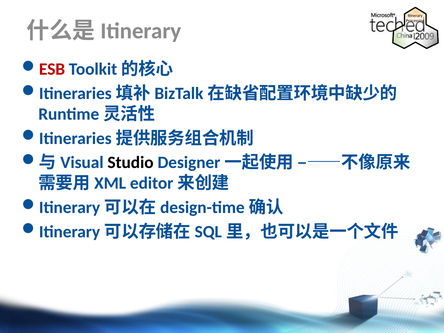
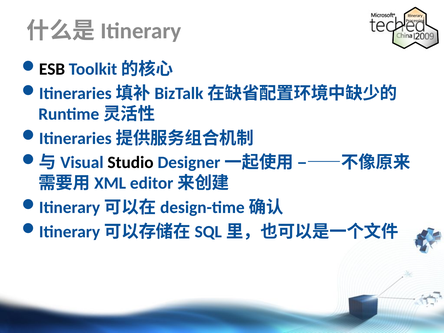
ESB colour: red -> black
